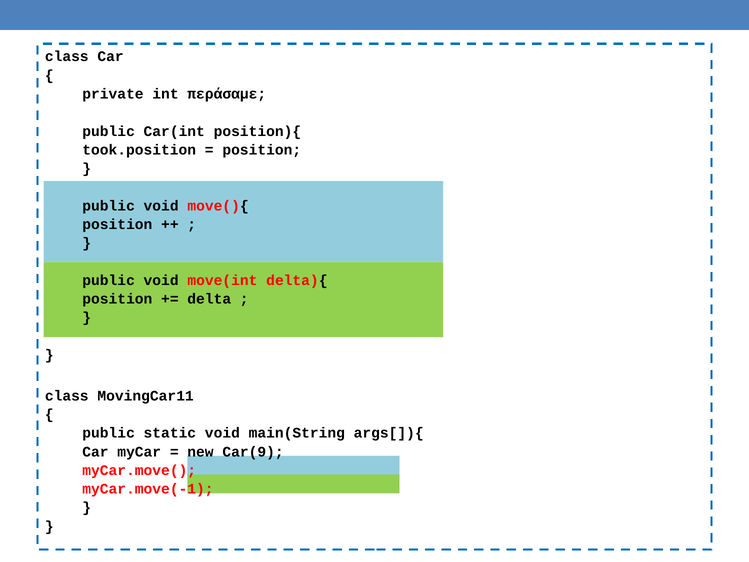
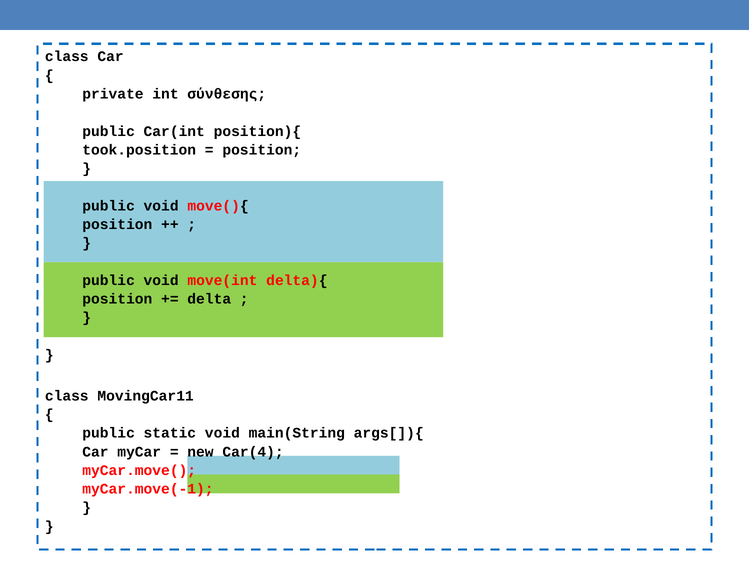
περάσαμε: περάσαμε -> σύνθεσης
Car(9: Car(9 -> Car(4
